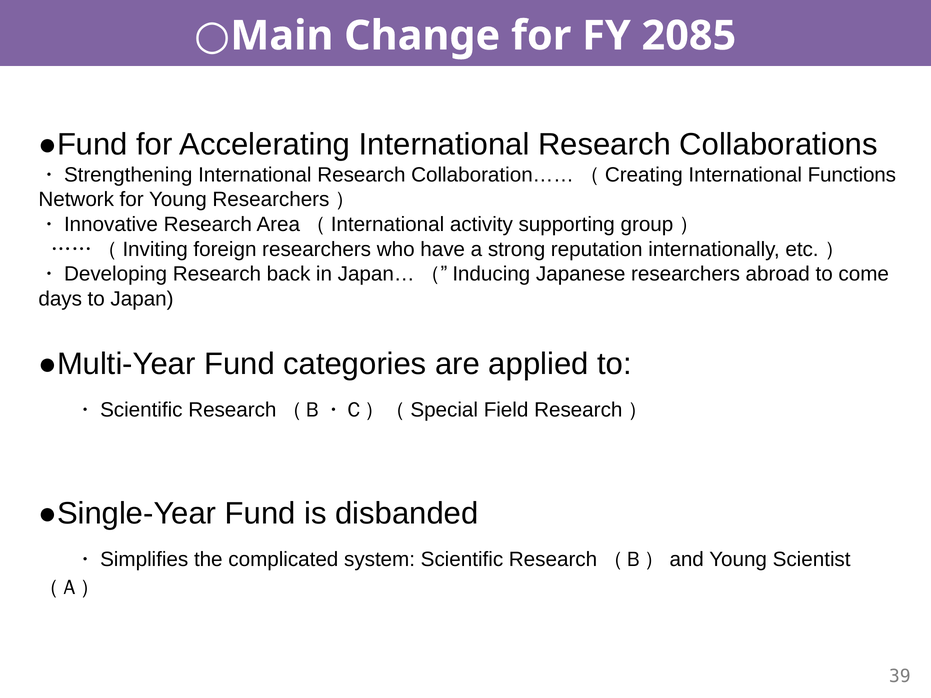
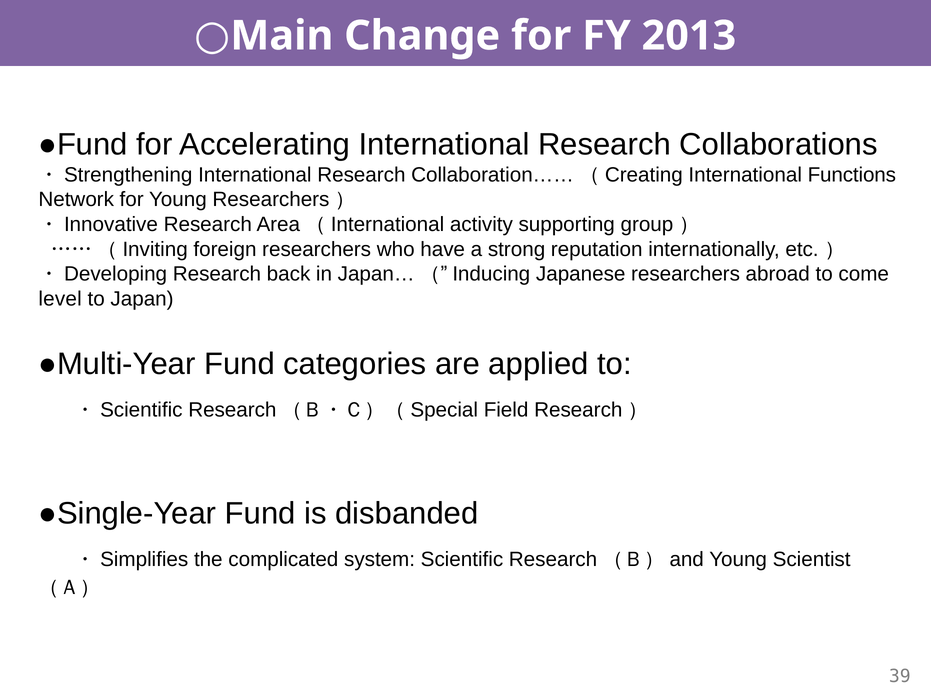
2085: 2085 -> 2013
days: days -> level
